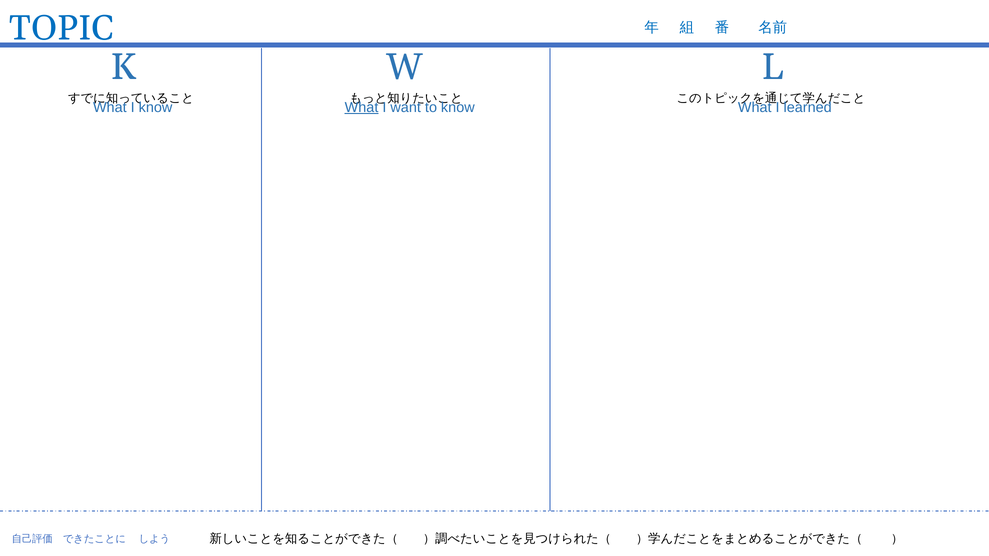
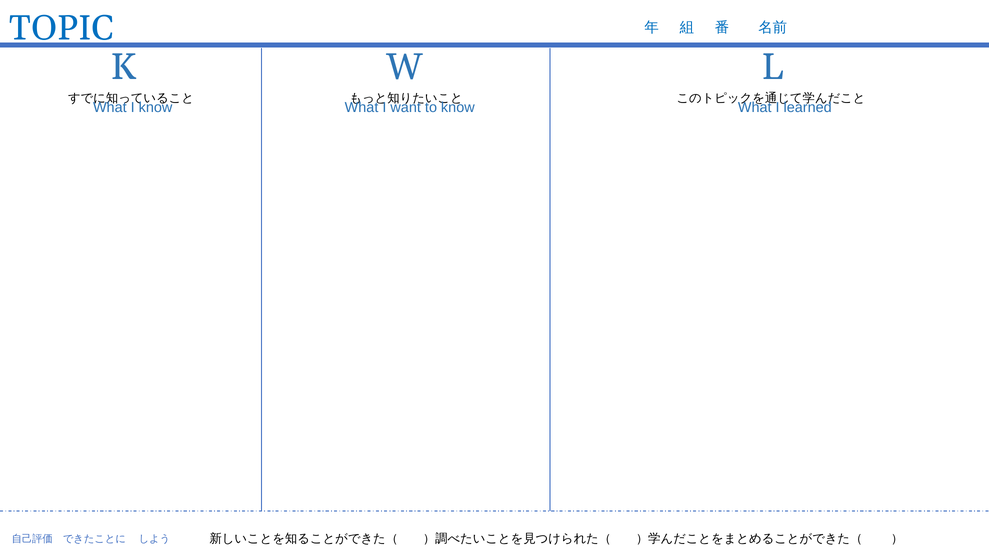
What at (362, 107) underline: present -> none
